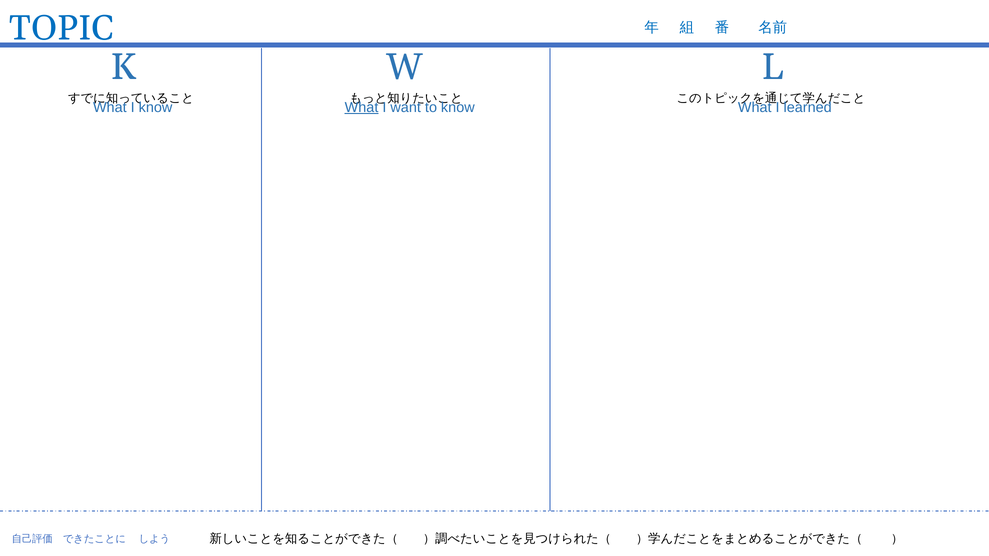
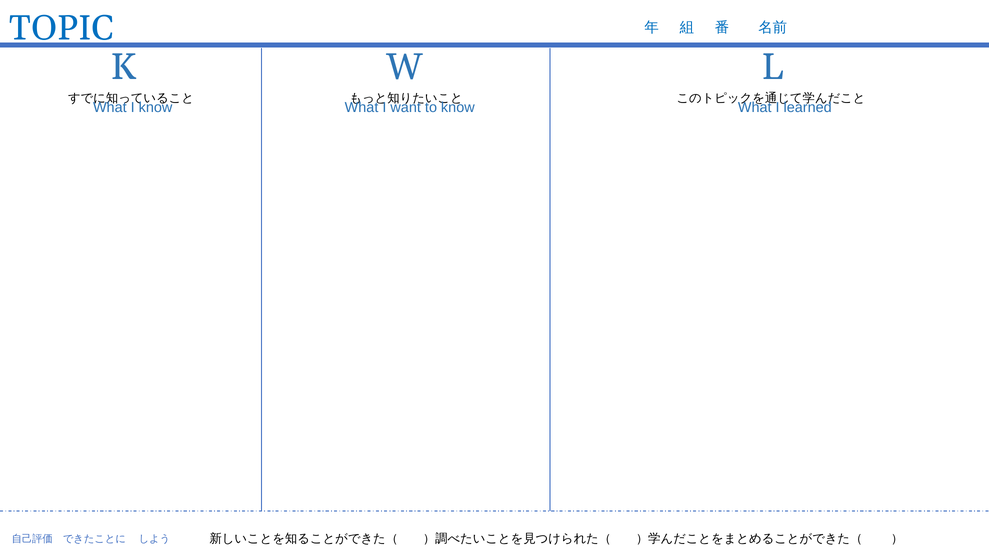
What at (362, 107) underline: present -> none
